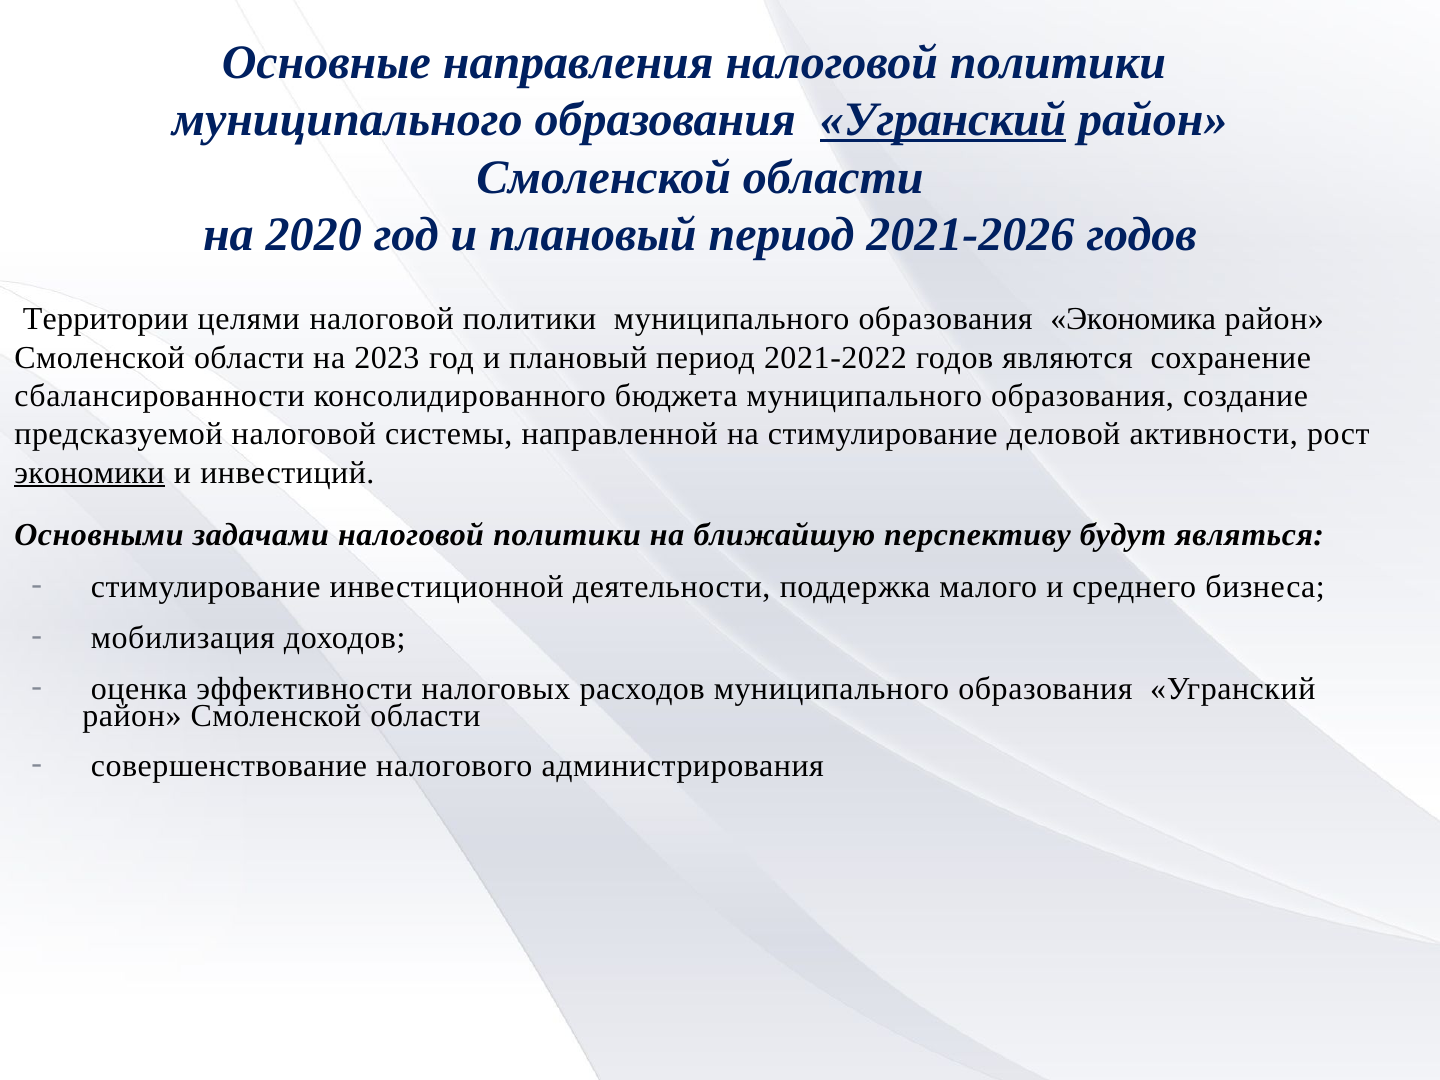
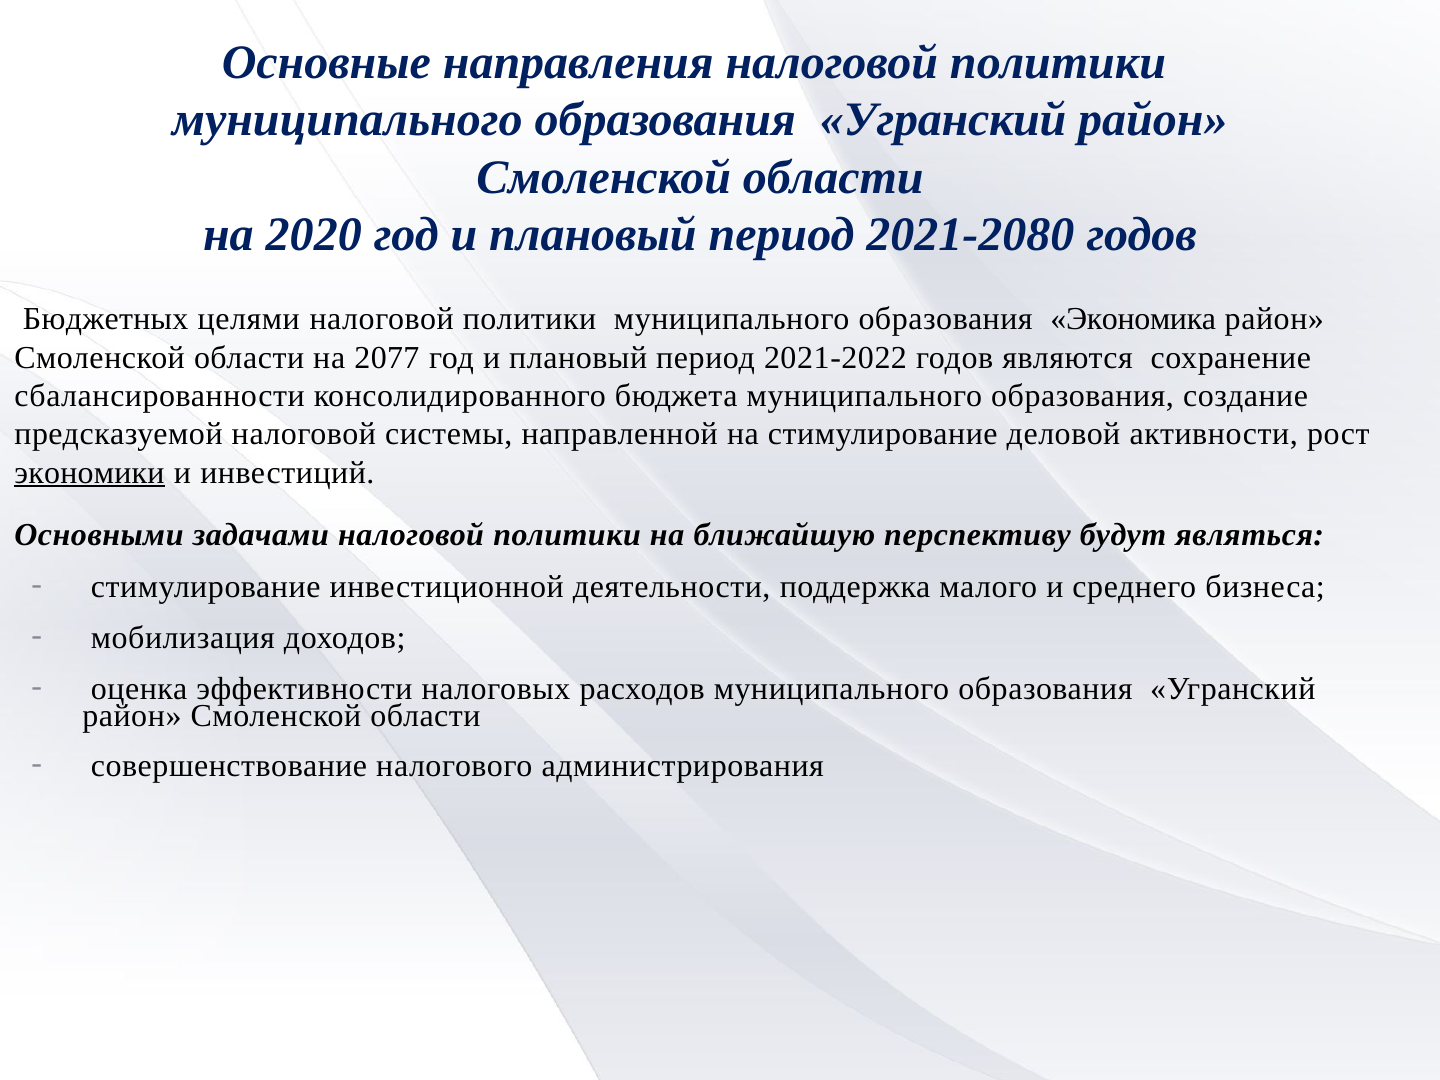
Угранский at (943, 120) underline: present -> none
2021-2026: 2021-2026 -> 2021-2080
Территории: Территории -> Бюджетных
2023: 2023 -> 2077
